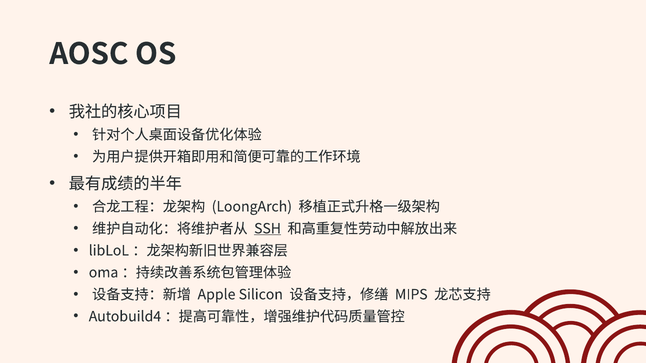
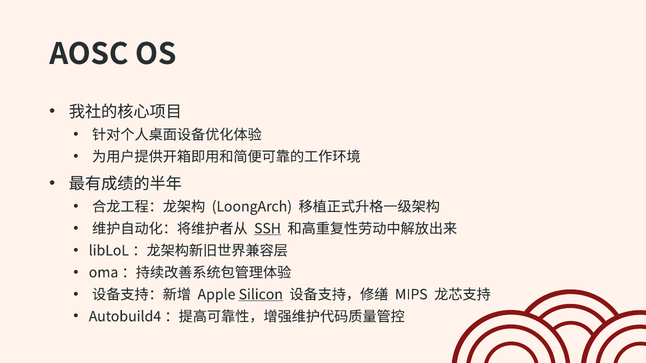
Silicon underline: none -> present
